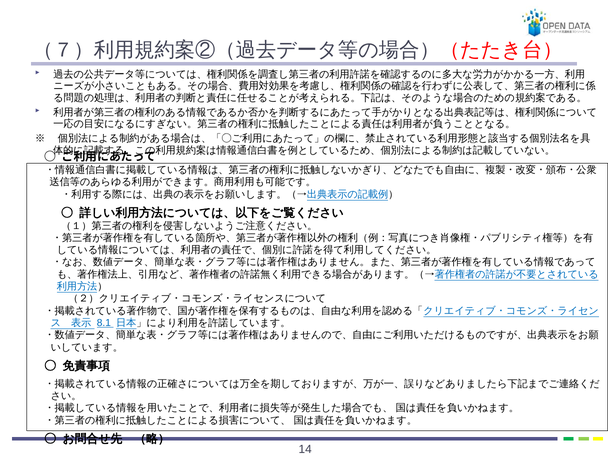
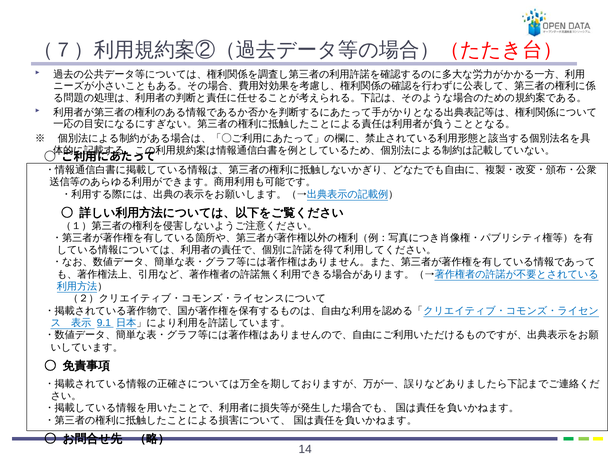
8.1: 8.1 -> 9.1
